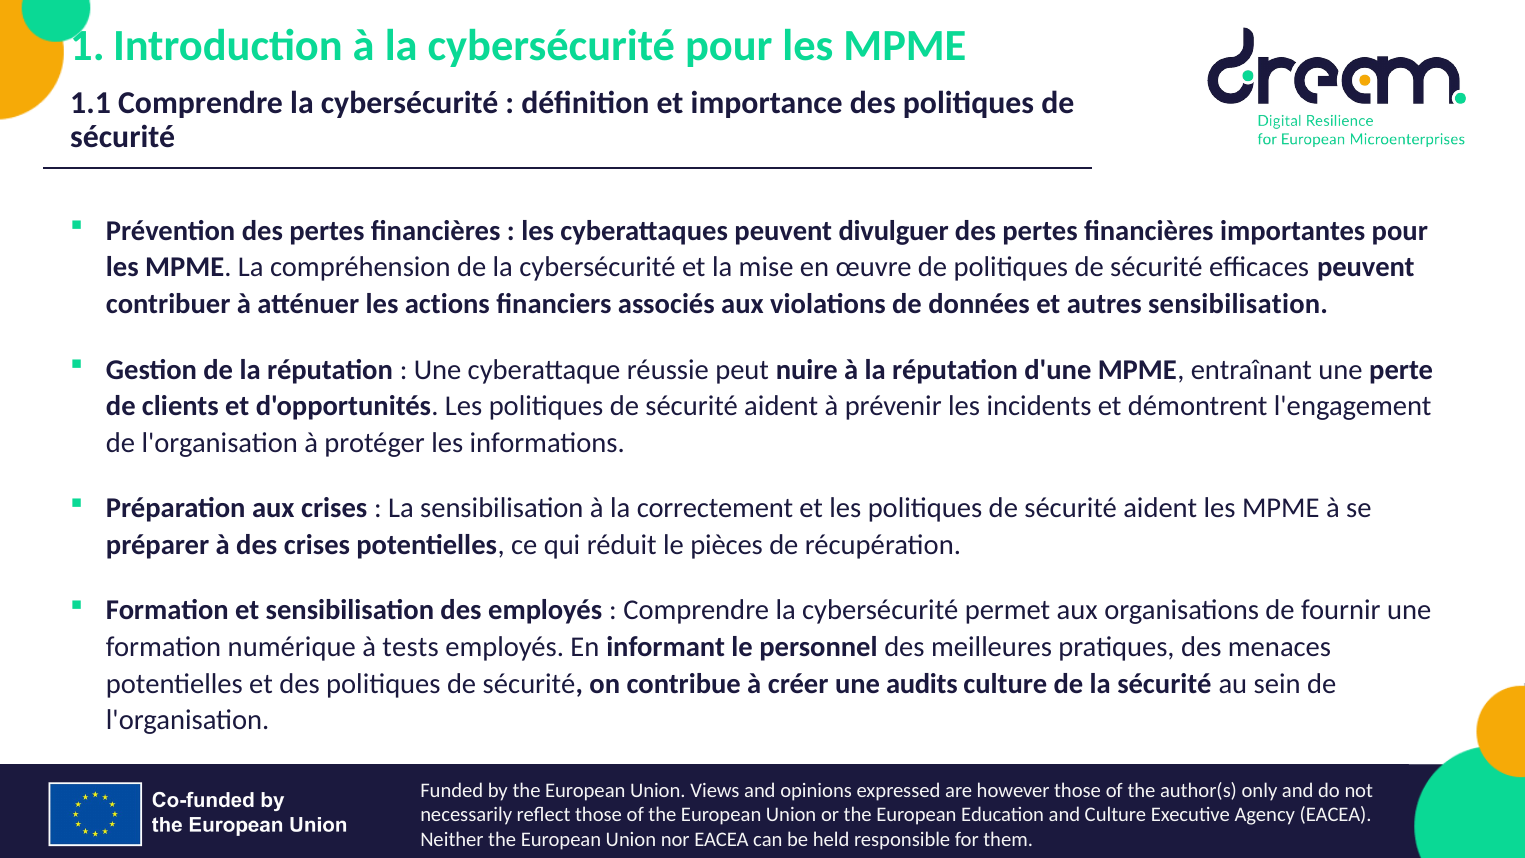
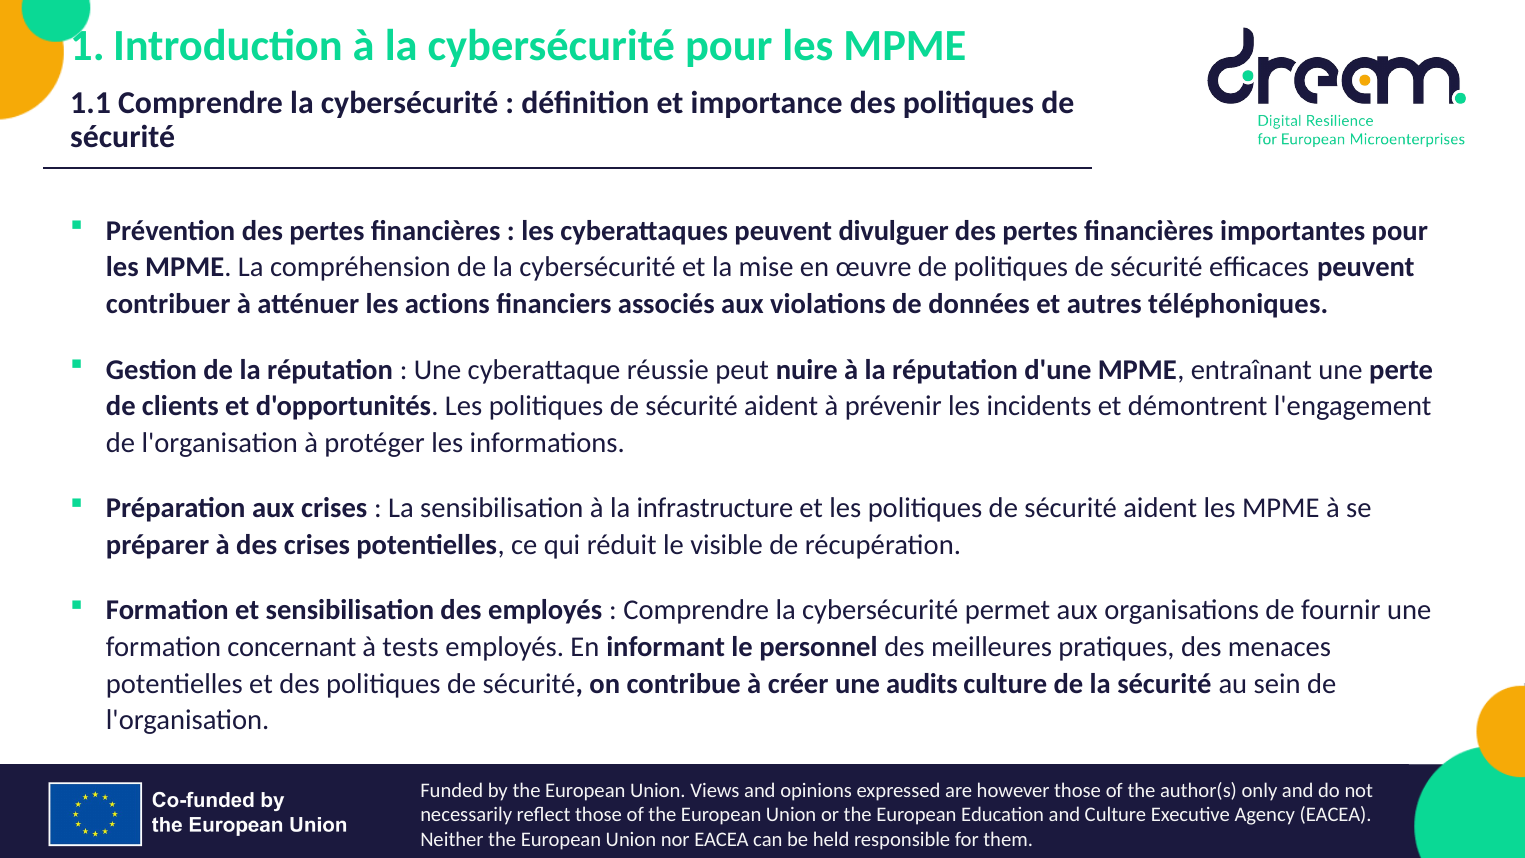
autres sensibilisation: sensibilisation -> téléphoniques
correctement: correctement -> infrastructure
pièces: pièces -> visible
numérique: numérique -> concernant
